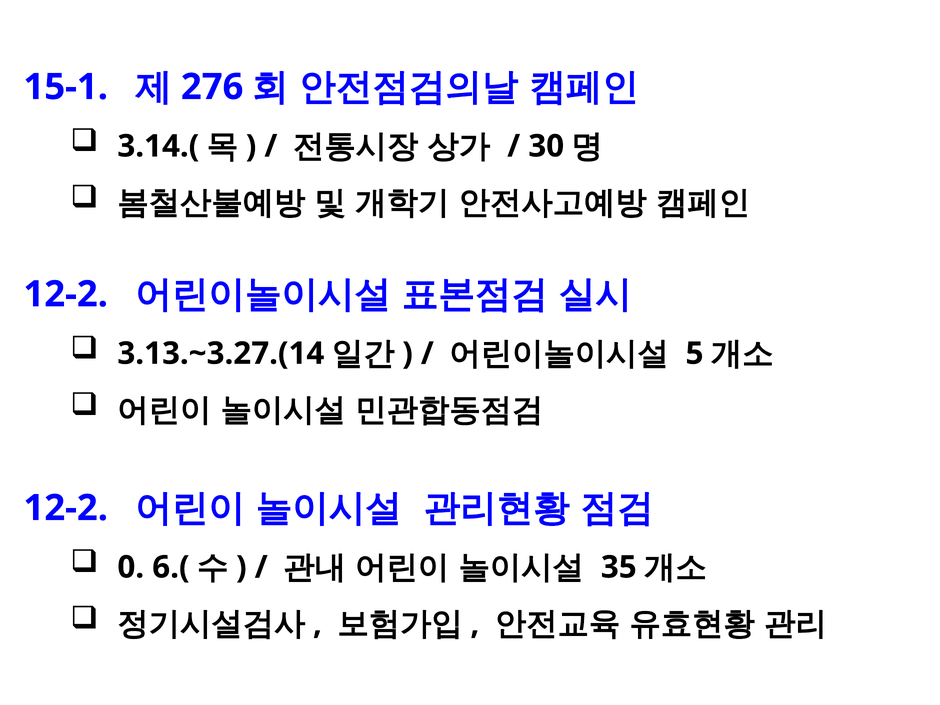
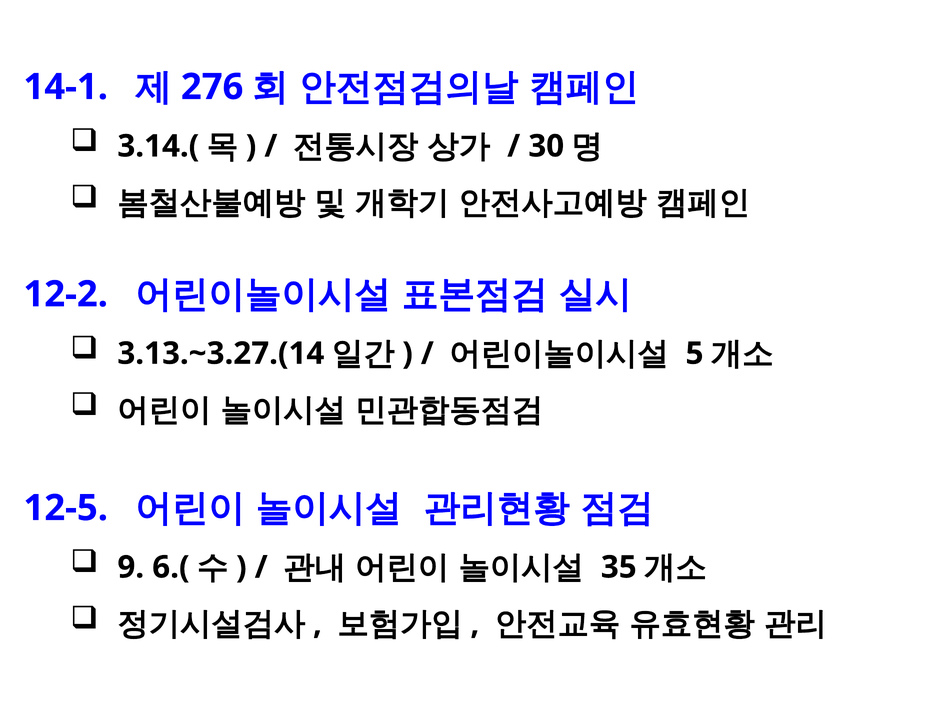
15-1: 15-1 -> 14-1
12-2 at (66, 508): 12-2 -> 12-5
0: 0 -> 9
